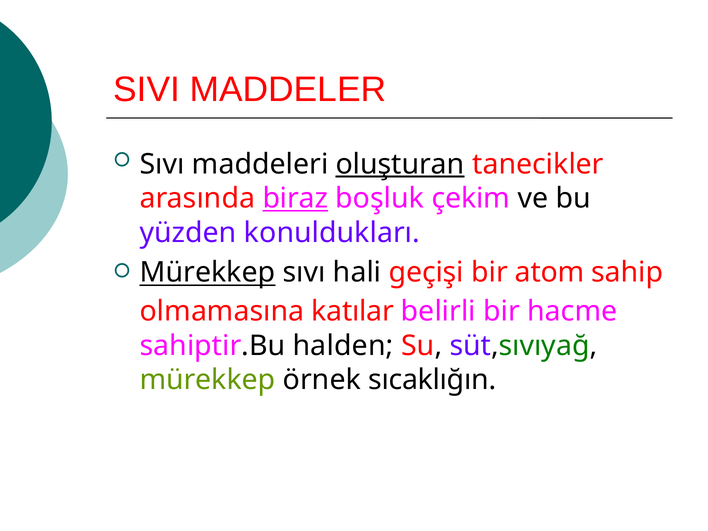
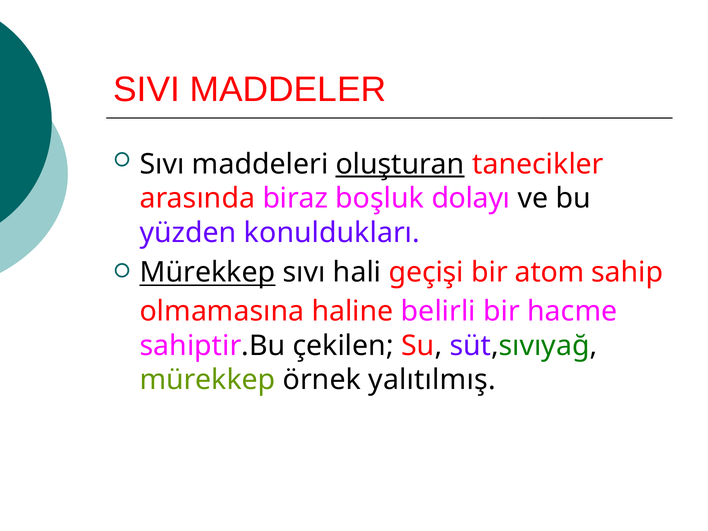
biraz underline: present -> none
çekim: çekim -> dolayı
katılar: katılar -> haline
halden: halden -> çekilen
sıcaklığın: sıcaklığın -> yalıtılmış
